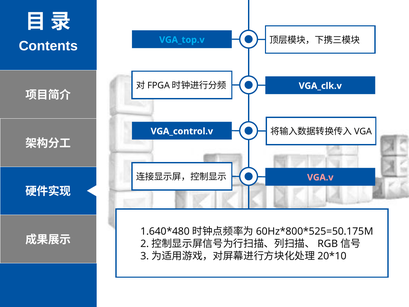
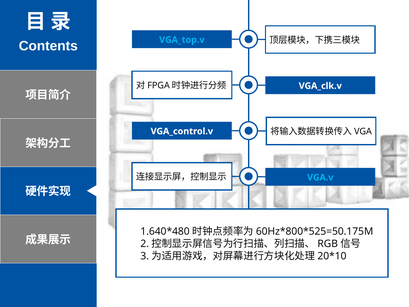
VGA.v colour: pink -> light blue
